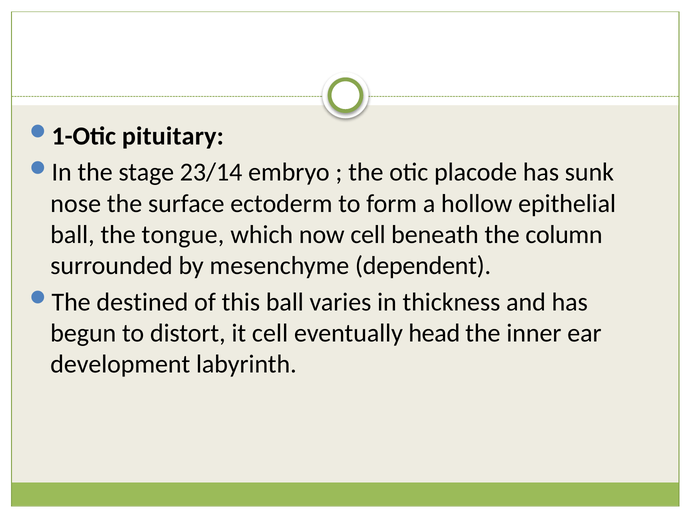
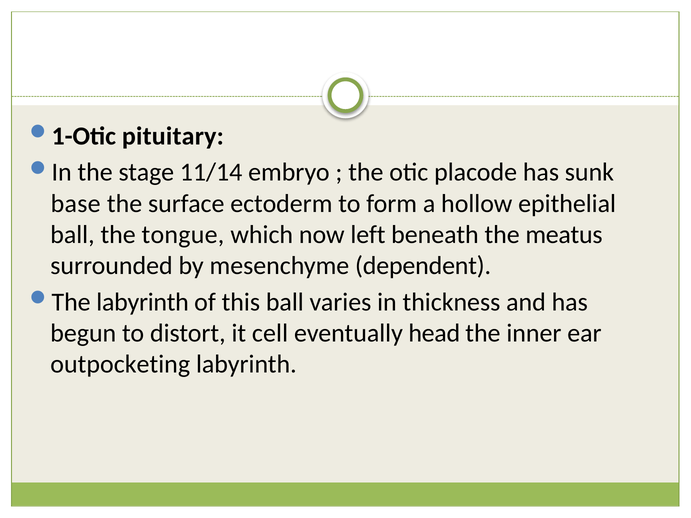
23/14: 23/14 -> 11/14
nose: nose -> base
now cell: cell -> left
column: column -> meatus
destined at (142, 302): destined -> labyrinth
development: development -> outpocketing
